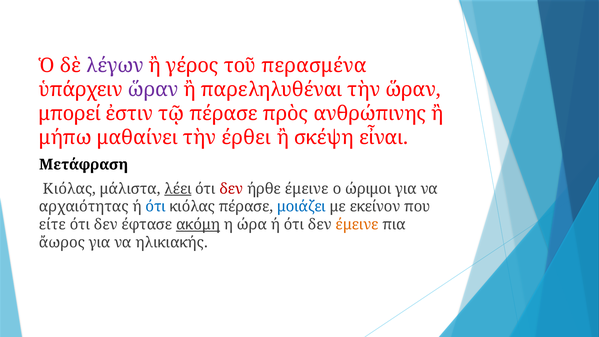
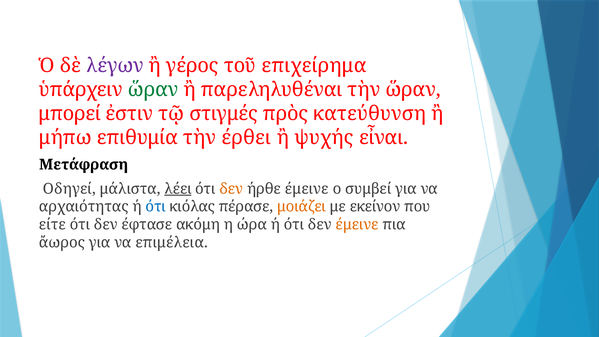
περασμένα: περασμένα -> επιχείρημα
ὥραν at (153, 90) colour: purple -> green
τῷ πέρασε: πέρασε -> στιγμές
ανθρώπινης: ανθρώπινης -> κατεύθυνση
μαθαίνει: μαθαίνει -> επιθυμία
σκέψη: σκέψη -> ψυχής
Κιόλας at (69, 189): Κιόλας -> Οδηγεί
δεν at (231, 189) colour: red -> orange
ώριμοι: ώριμοι -> συμβεί
μοιάζει colour: blue -> orange
ακόμη underline: present -> none
ηλικιακής: ηλικιακής -> επιμέλεια
